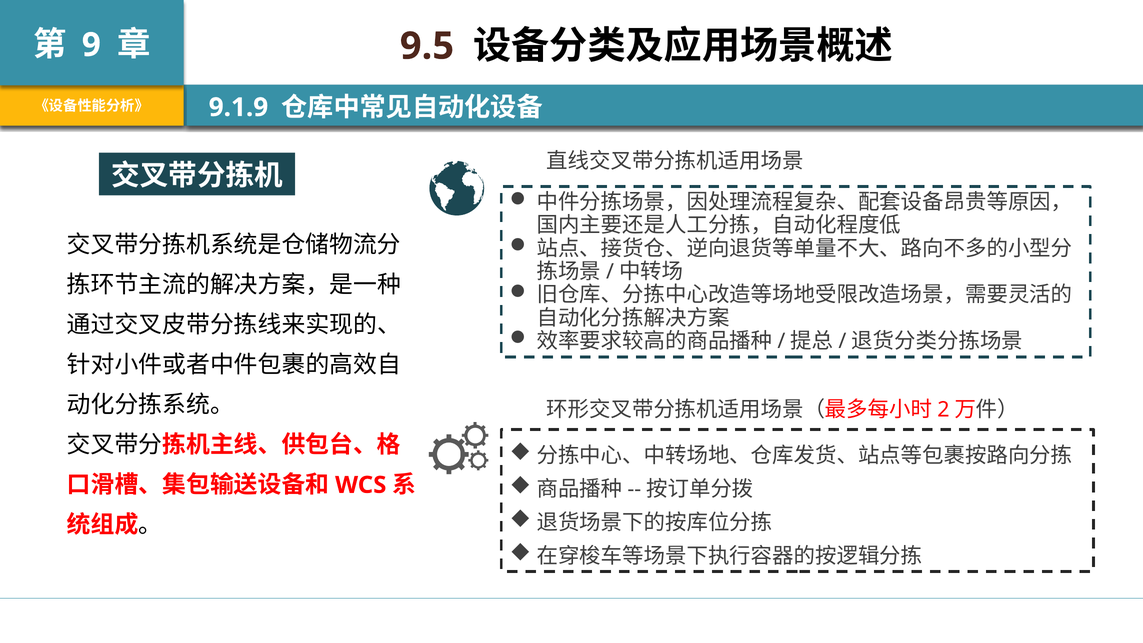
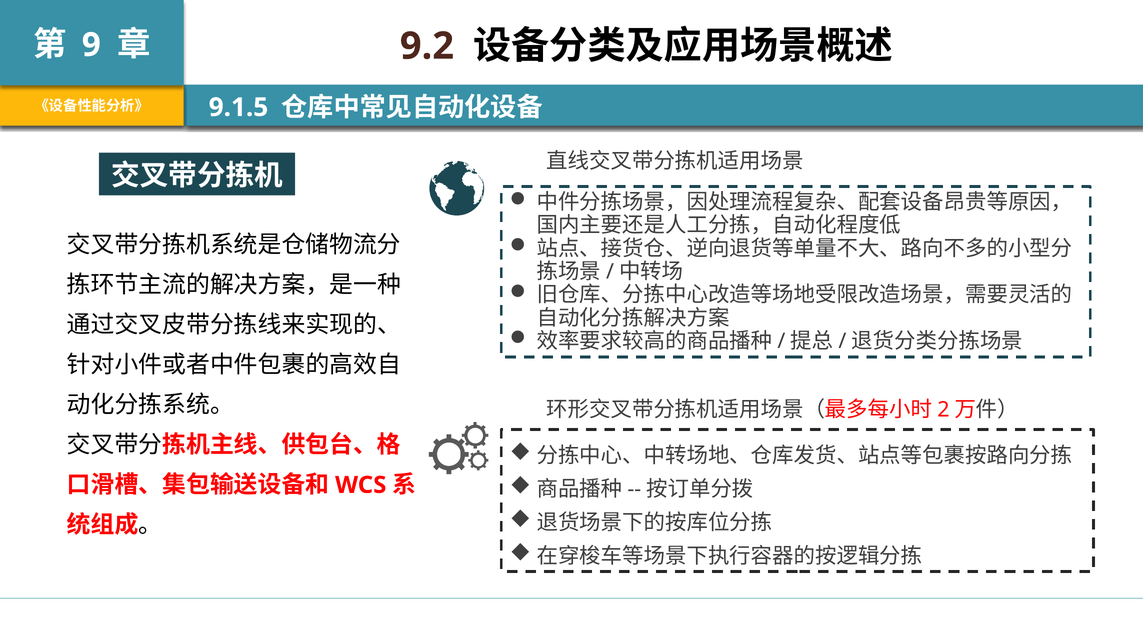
9.5: 9.5 -> 9.2
9.1.9: 9.1.9 -> 9.1.5
